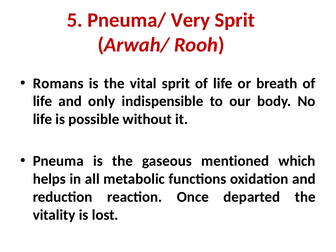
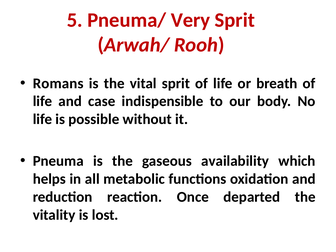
only: only -> case
mentioned: mentioned -> availability
